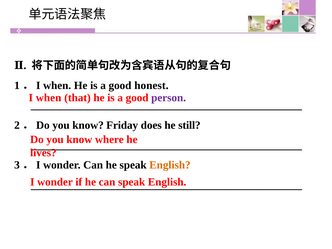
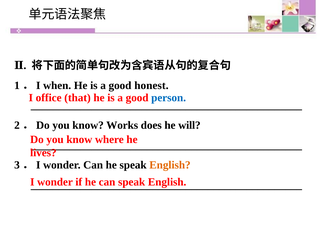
I when: when -> office
person colour: purple -> blue
Friday: Friday -> Works
still: still -> will
